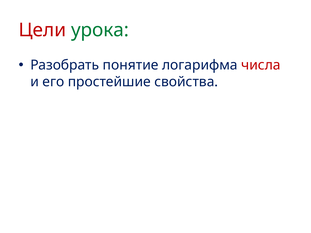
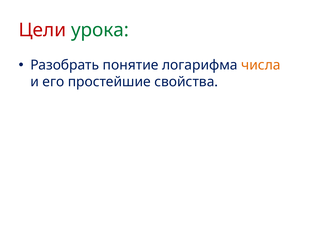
числа colour: red -> orange
